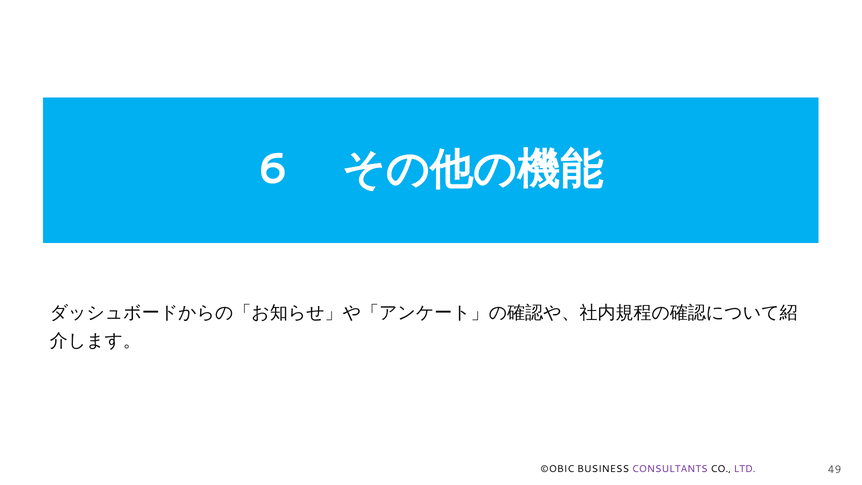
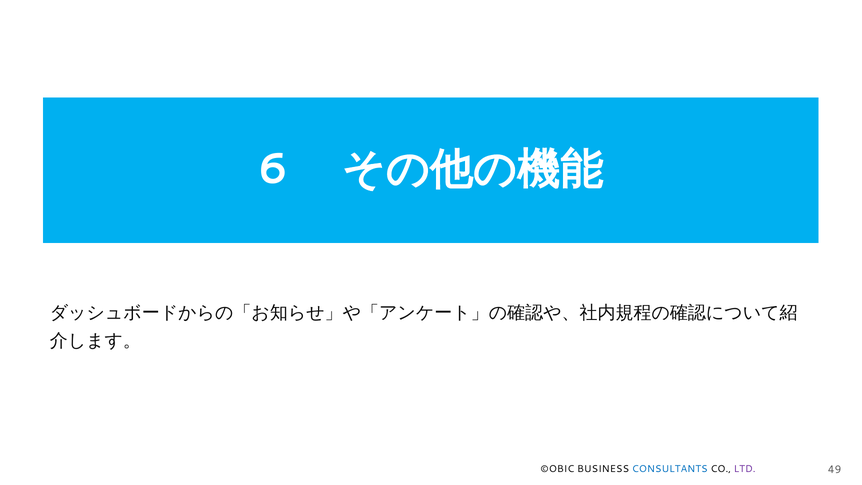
CONSULTANTS colour: purple -> blue
